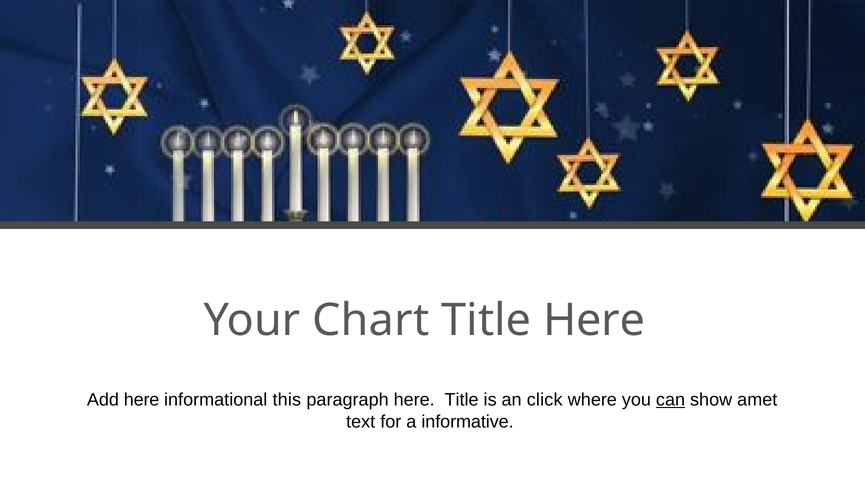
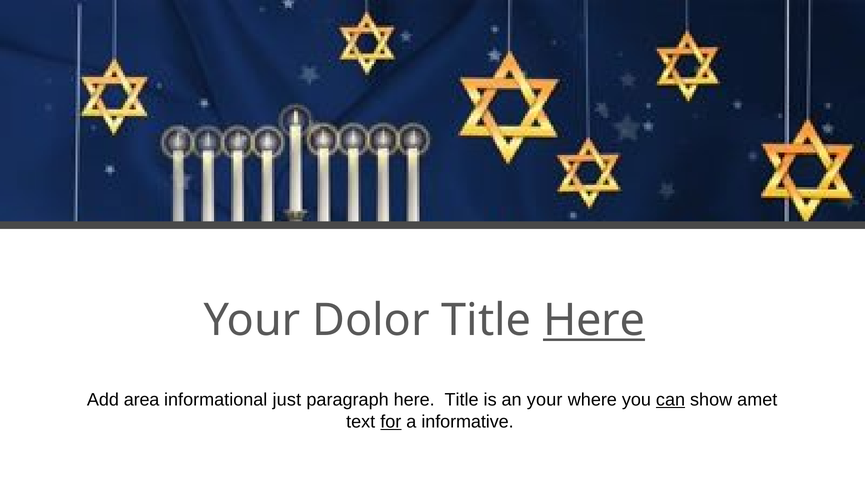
Chart: Chart -> Dolor
Here at (594, 321) underline: none -> present
Add here: here -> area
this: this -> just
an click: click -> your
for underline: none -> present
